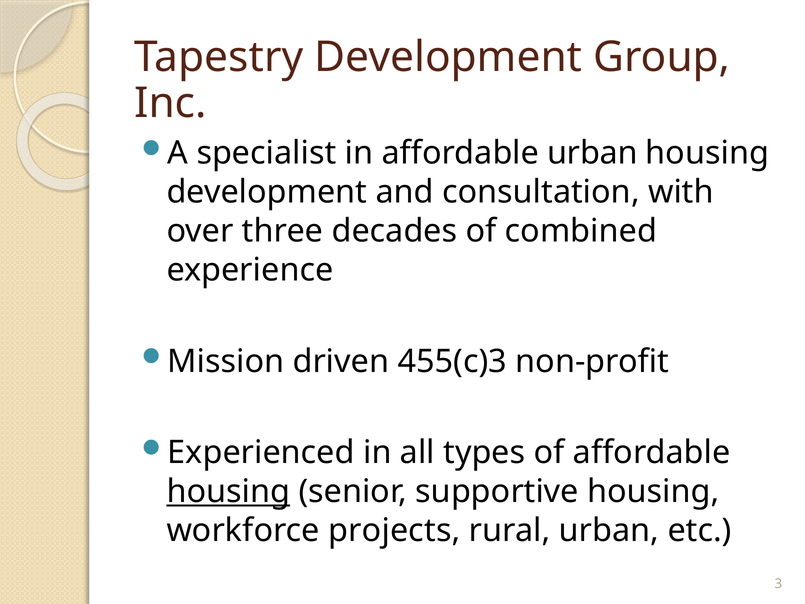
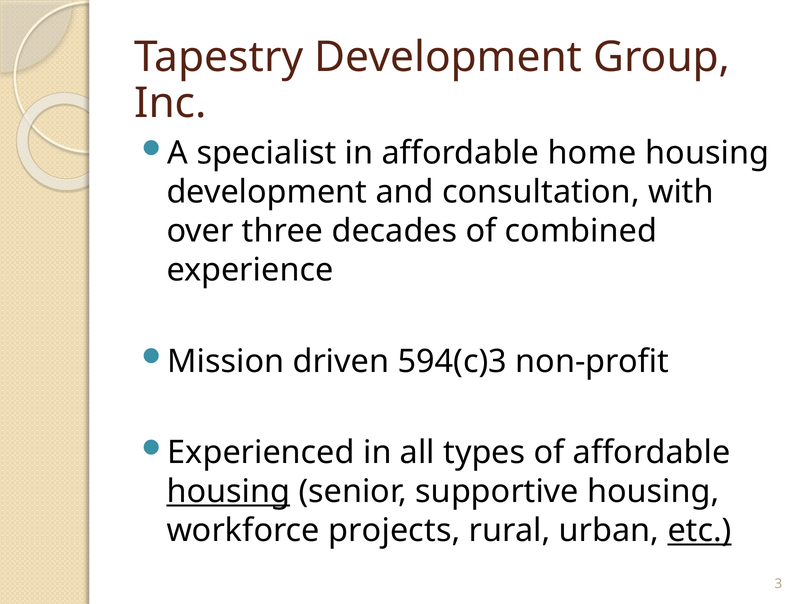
affordable urban: urban -> home
455(c)3: 455(c)3 -> 594(c)3
etc underline: none -> present
